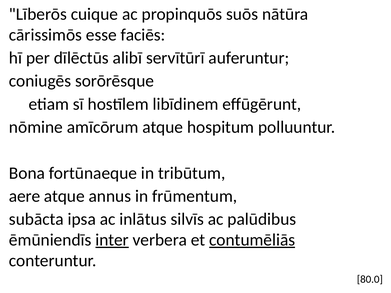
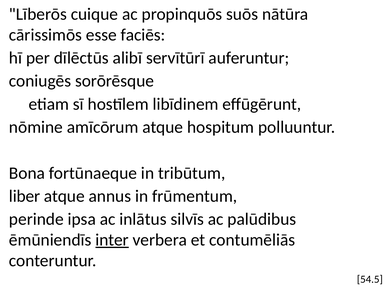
aere: aere -> liber
subācta: subācta -> perinde
contumēliās underline: present -> none
80.0: 80.0 -> 54.5
